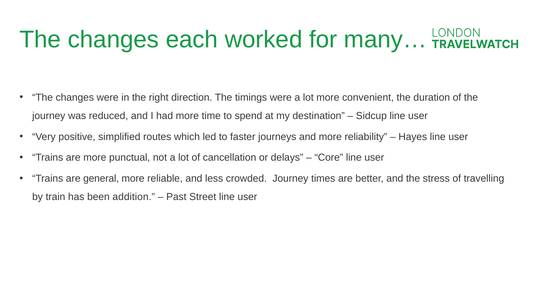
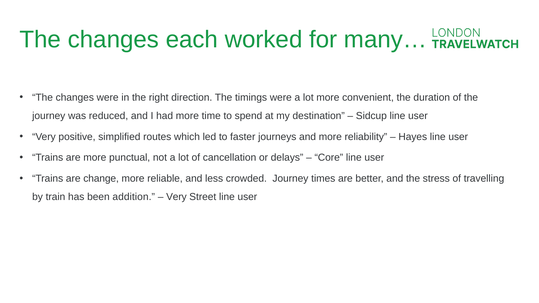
general: general -> change
Past at (176, 197): Past -> Very
